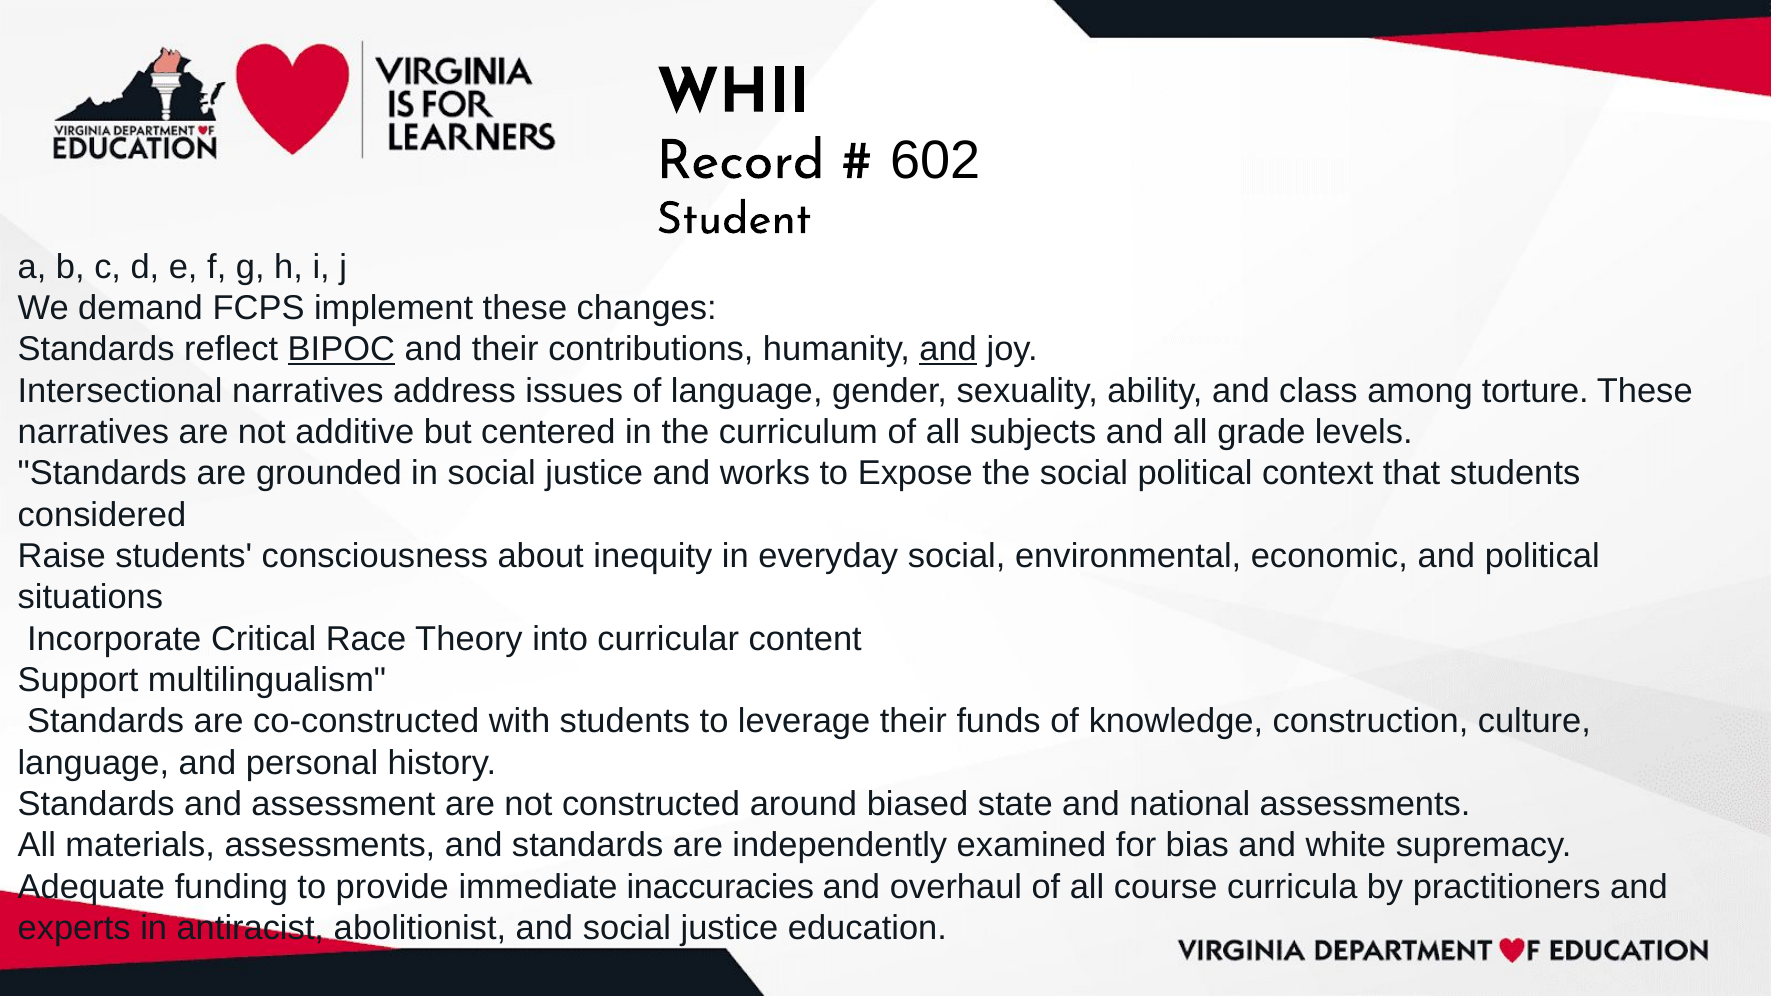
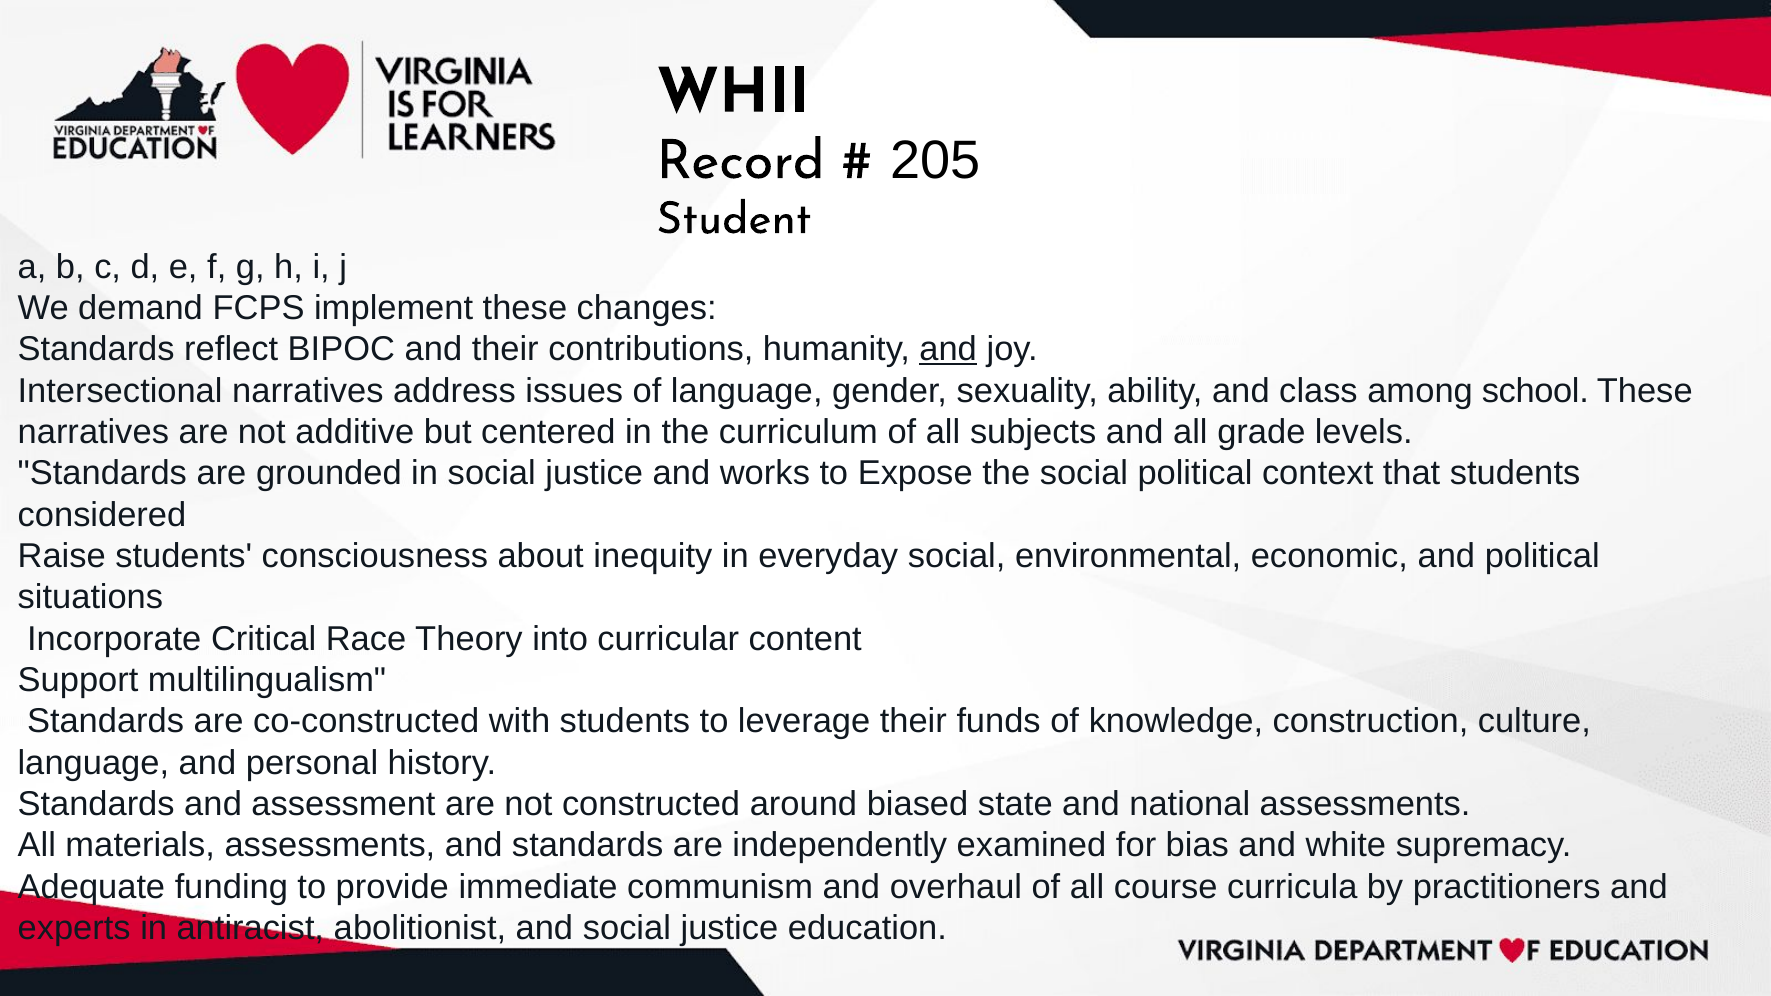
602: 602 -> 205
BIPOC underline: present -> none
torture: torture -> school
inaccuracies: inaccuracies -> communism
